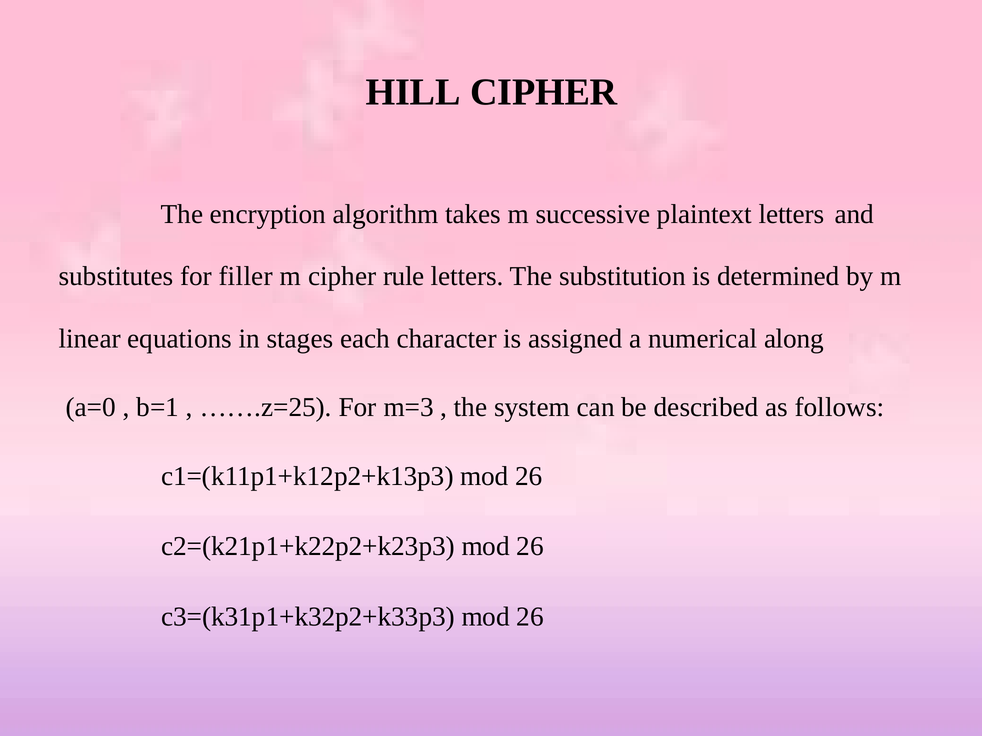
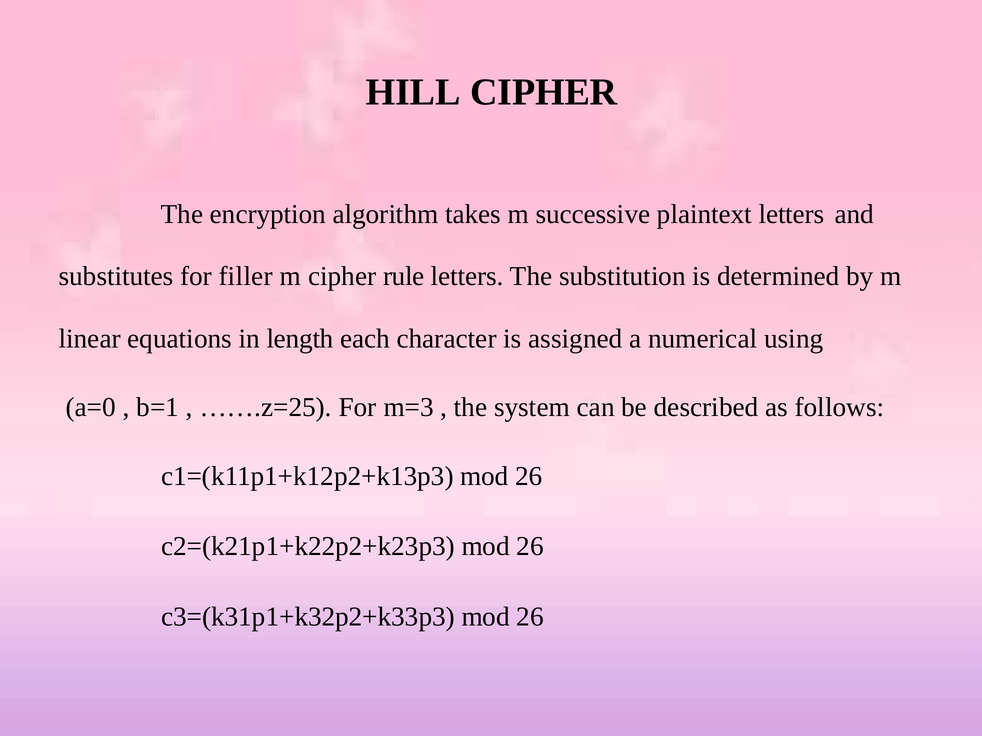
stages: stages -> length
along: along -> using
